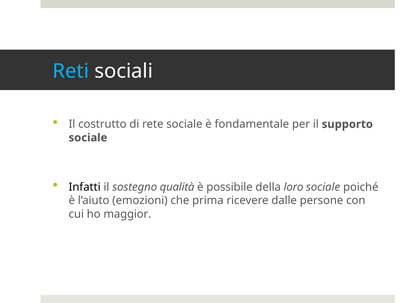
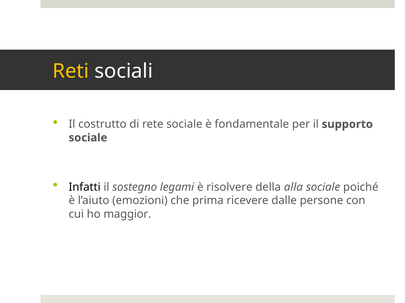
Reti colour: light blue -> yellow
qualità: qualità -> legami
possibile: possibile -> risolvere
loro: loro -> alla
